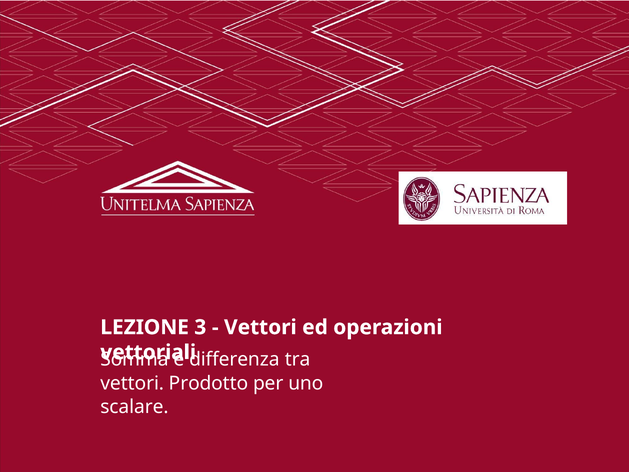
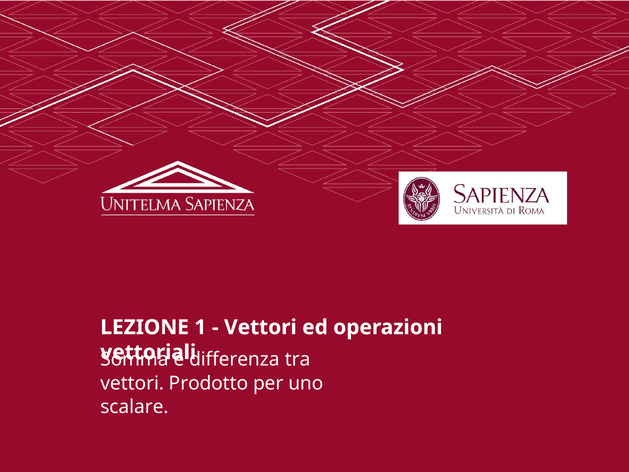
3: 3 -> 1
